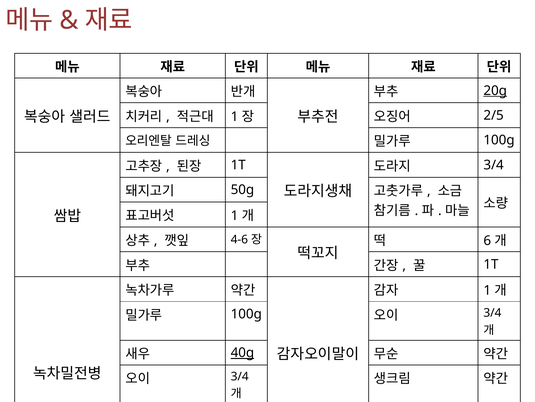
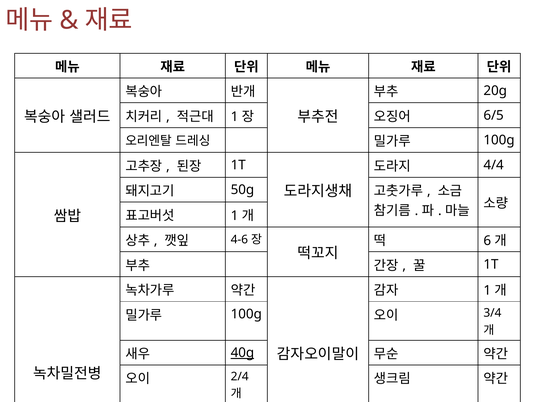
20g underline: present -> none
2/5: 2/5 -> 6/5
3/4 at (494, 165): 3/4 -> 4/4
3/4 at (240, 376): 3/4 -> 2/4
